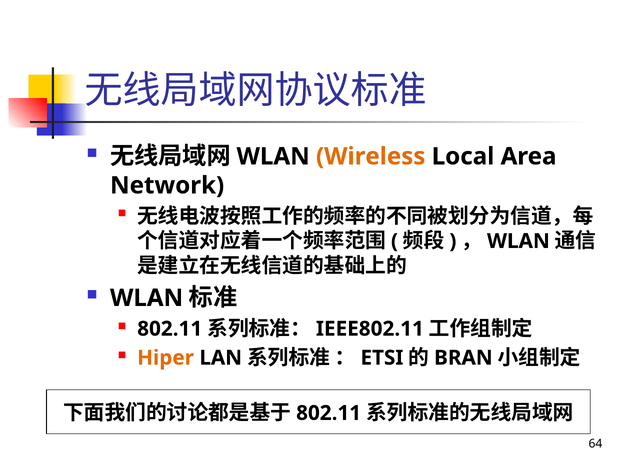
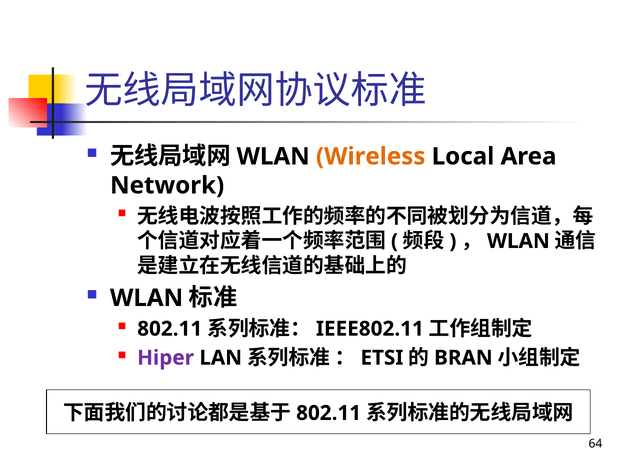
Hiper colour: orange -> purple
